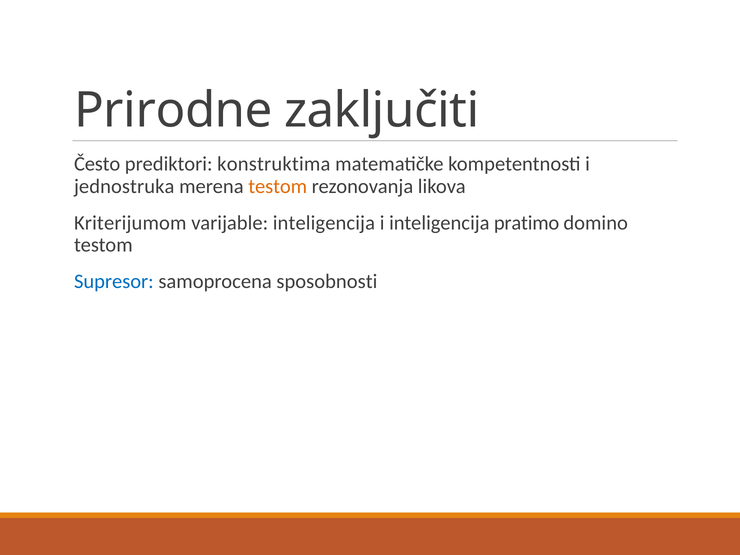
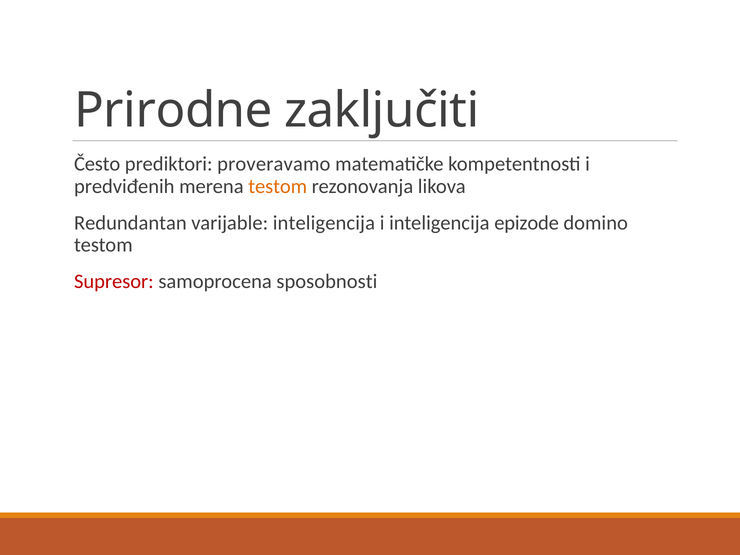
konstruktima: konstruktima -> proveravamo
jednostruka: jednostruka -> predviđenih
Kriterijumom: Kriterijumom -> Redundantan
pratimo: pratimo -> epizode
Supresor colour: blue -> red
